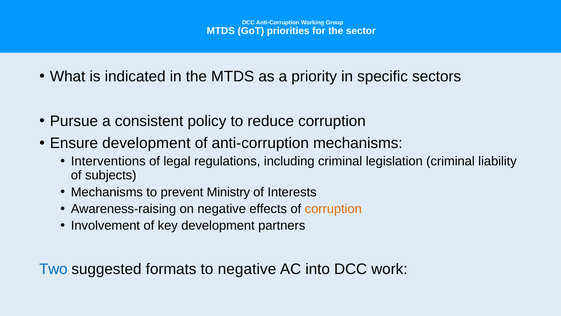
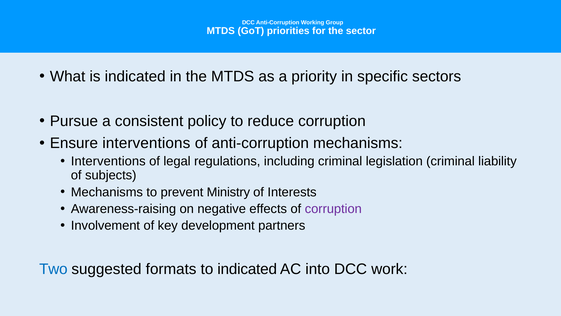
Ensure development: development -> interventions
corruption at (333, 209) colour: orange -> purple
to negative: negative -> indicated
